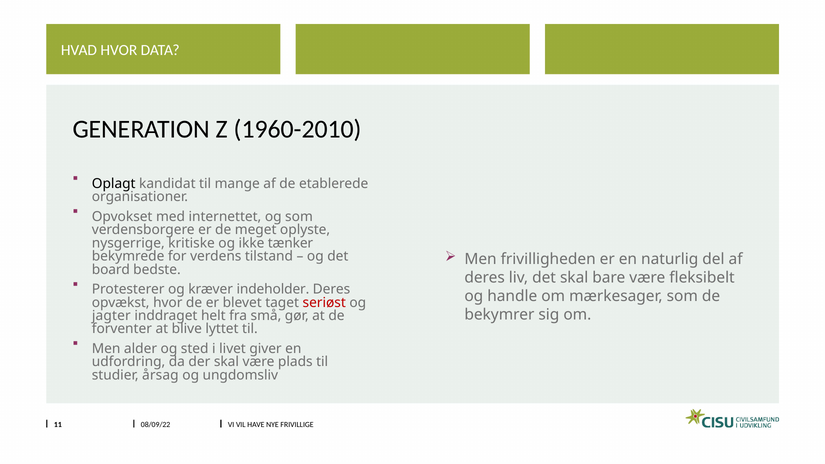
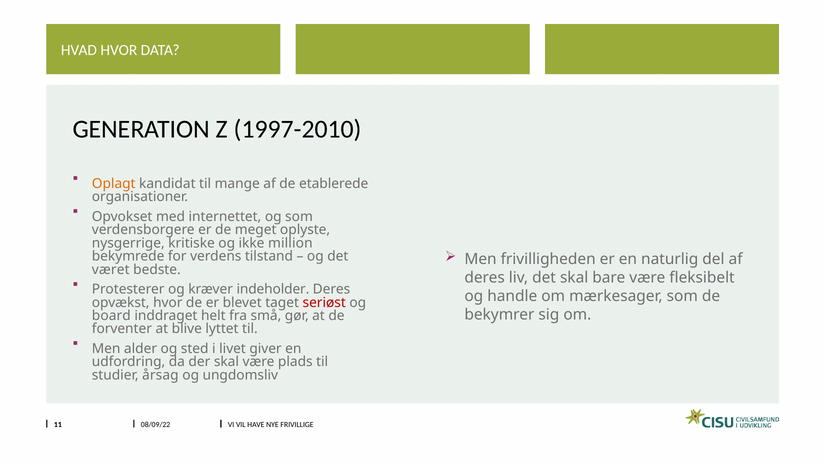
1960-2010: 1960-2010 -> 1997-2010
Oplagt colour: black -> orange
tænker: tænker -> million
board: board -> været
jagter: jagter -> board
